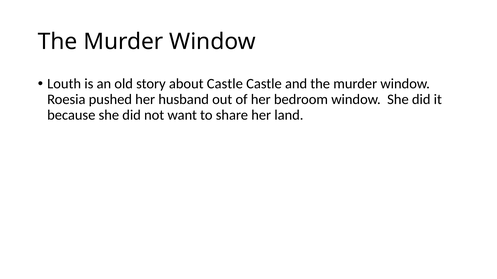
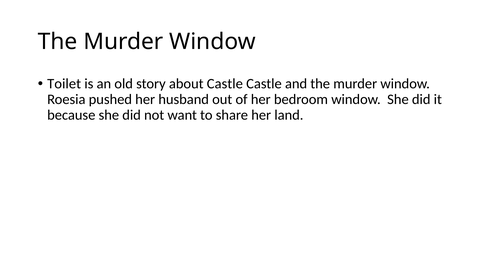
Louth: Louth -> Toilet
